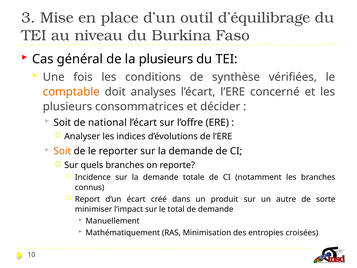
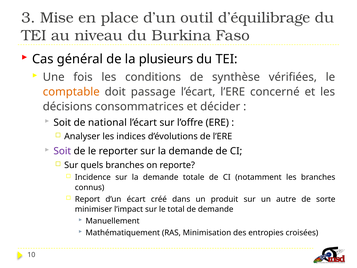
analyses: analyses -> passage
plusieurs at (67, 106): plusieurs -> décisions
Soit at (62, 151) colour: orange -> purple
